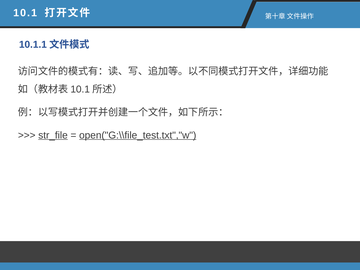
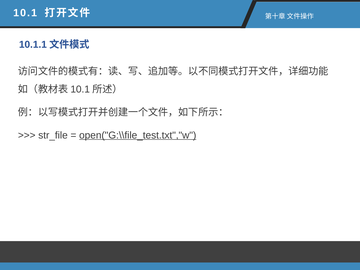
str_file underline: present -> none
